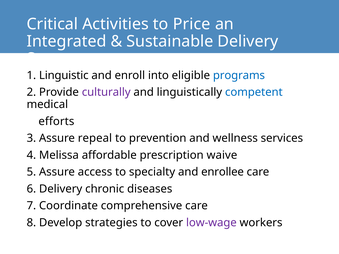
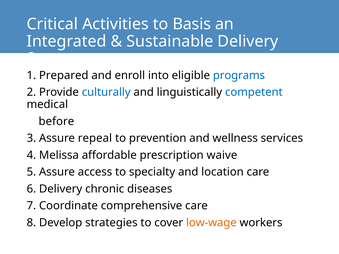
Price: Price -> Basis
Linguistic: Linguistic -> Prepared
culturally colour: purple -> blue
efforts: efforts -> before
enrollee: enrollee -> location
low-wage colour: purple -> orange
